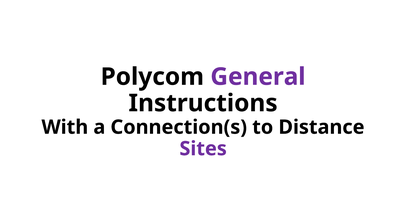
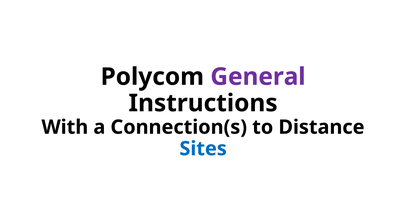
Sites colour: purple -> blue
